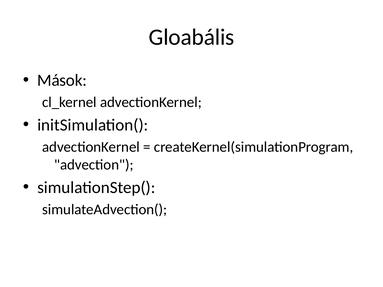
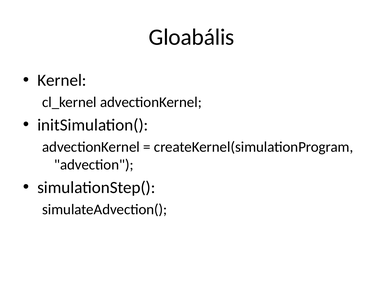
Mások: Mások -> Kernel
